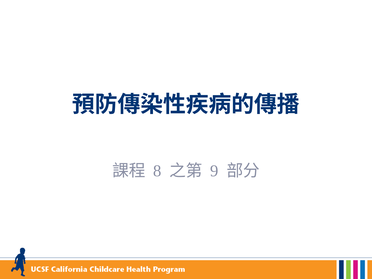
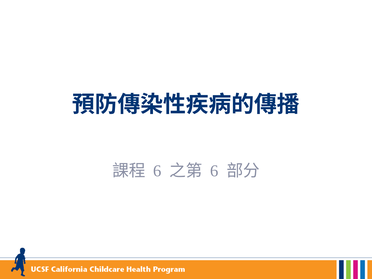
8 at (157, 171): 8 -> 6
9 at (214, 171): 9 -> 6
